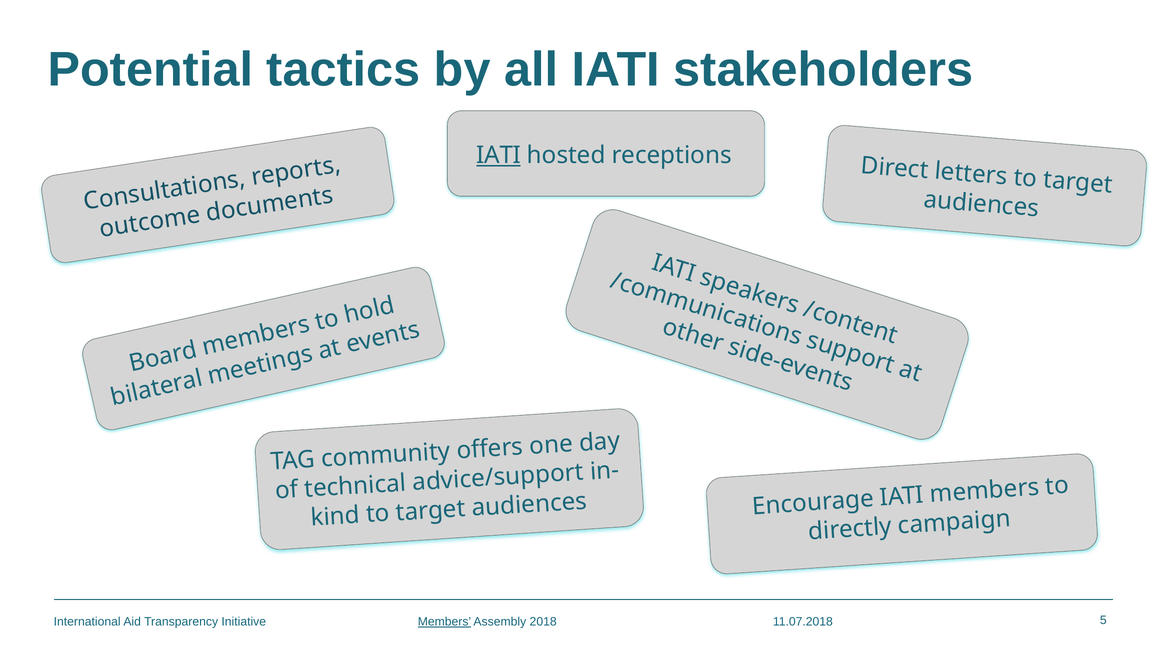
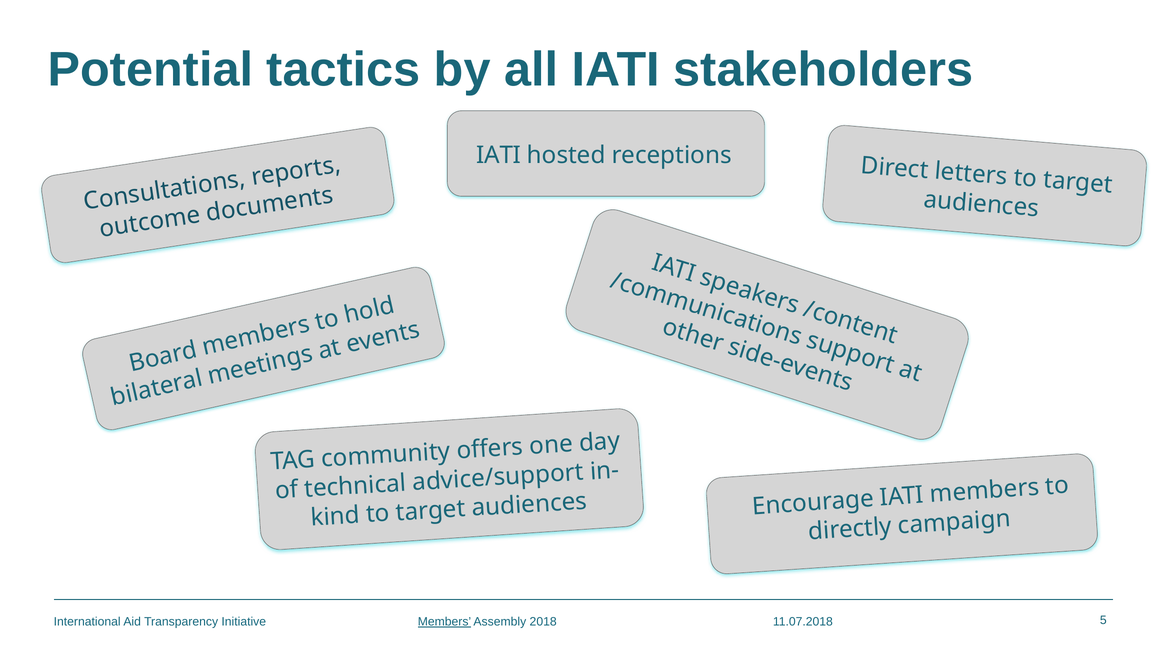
IATI at (499, 155) underline: present -> none
